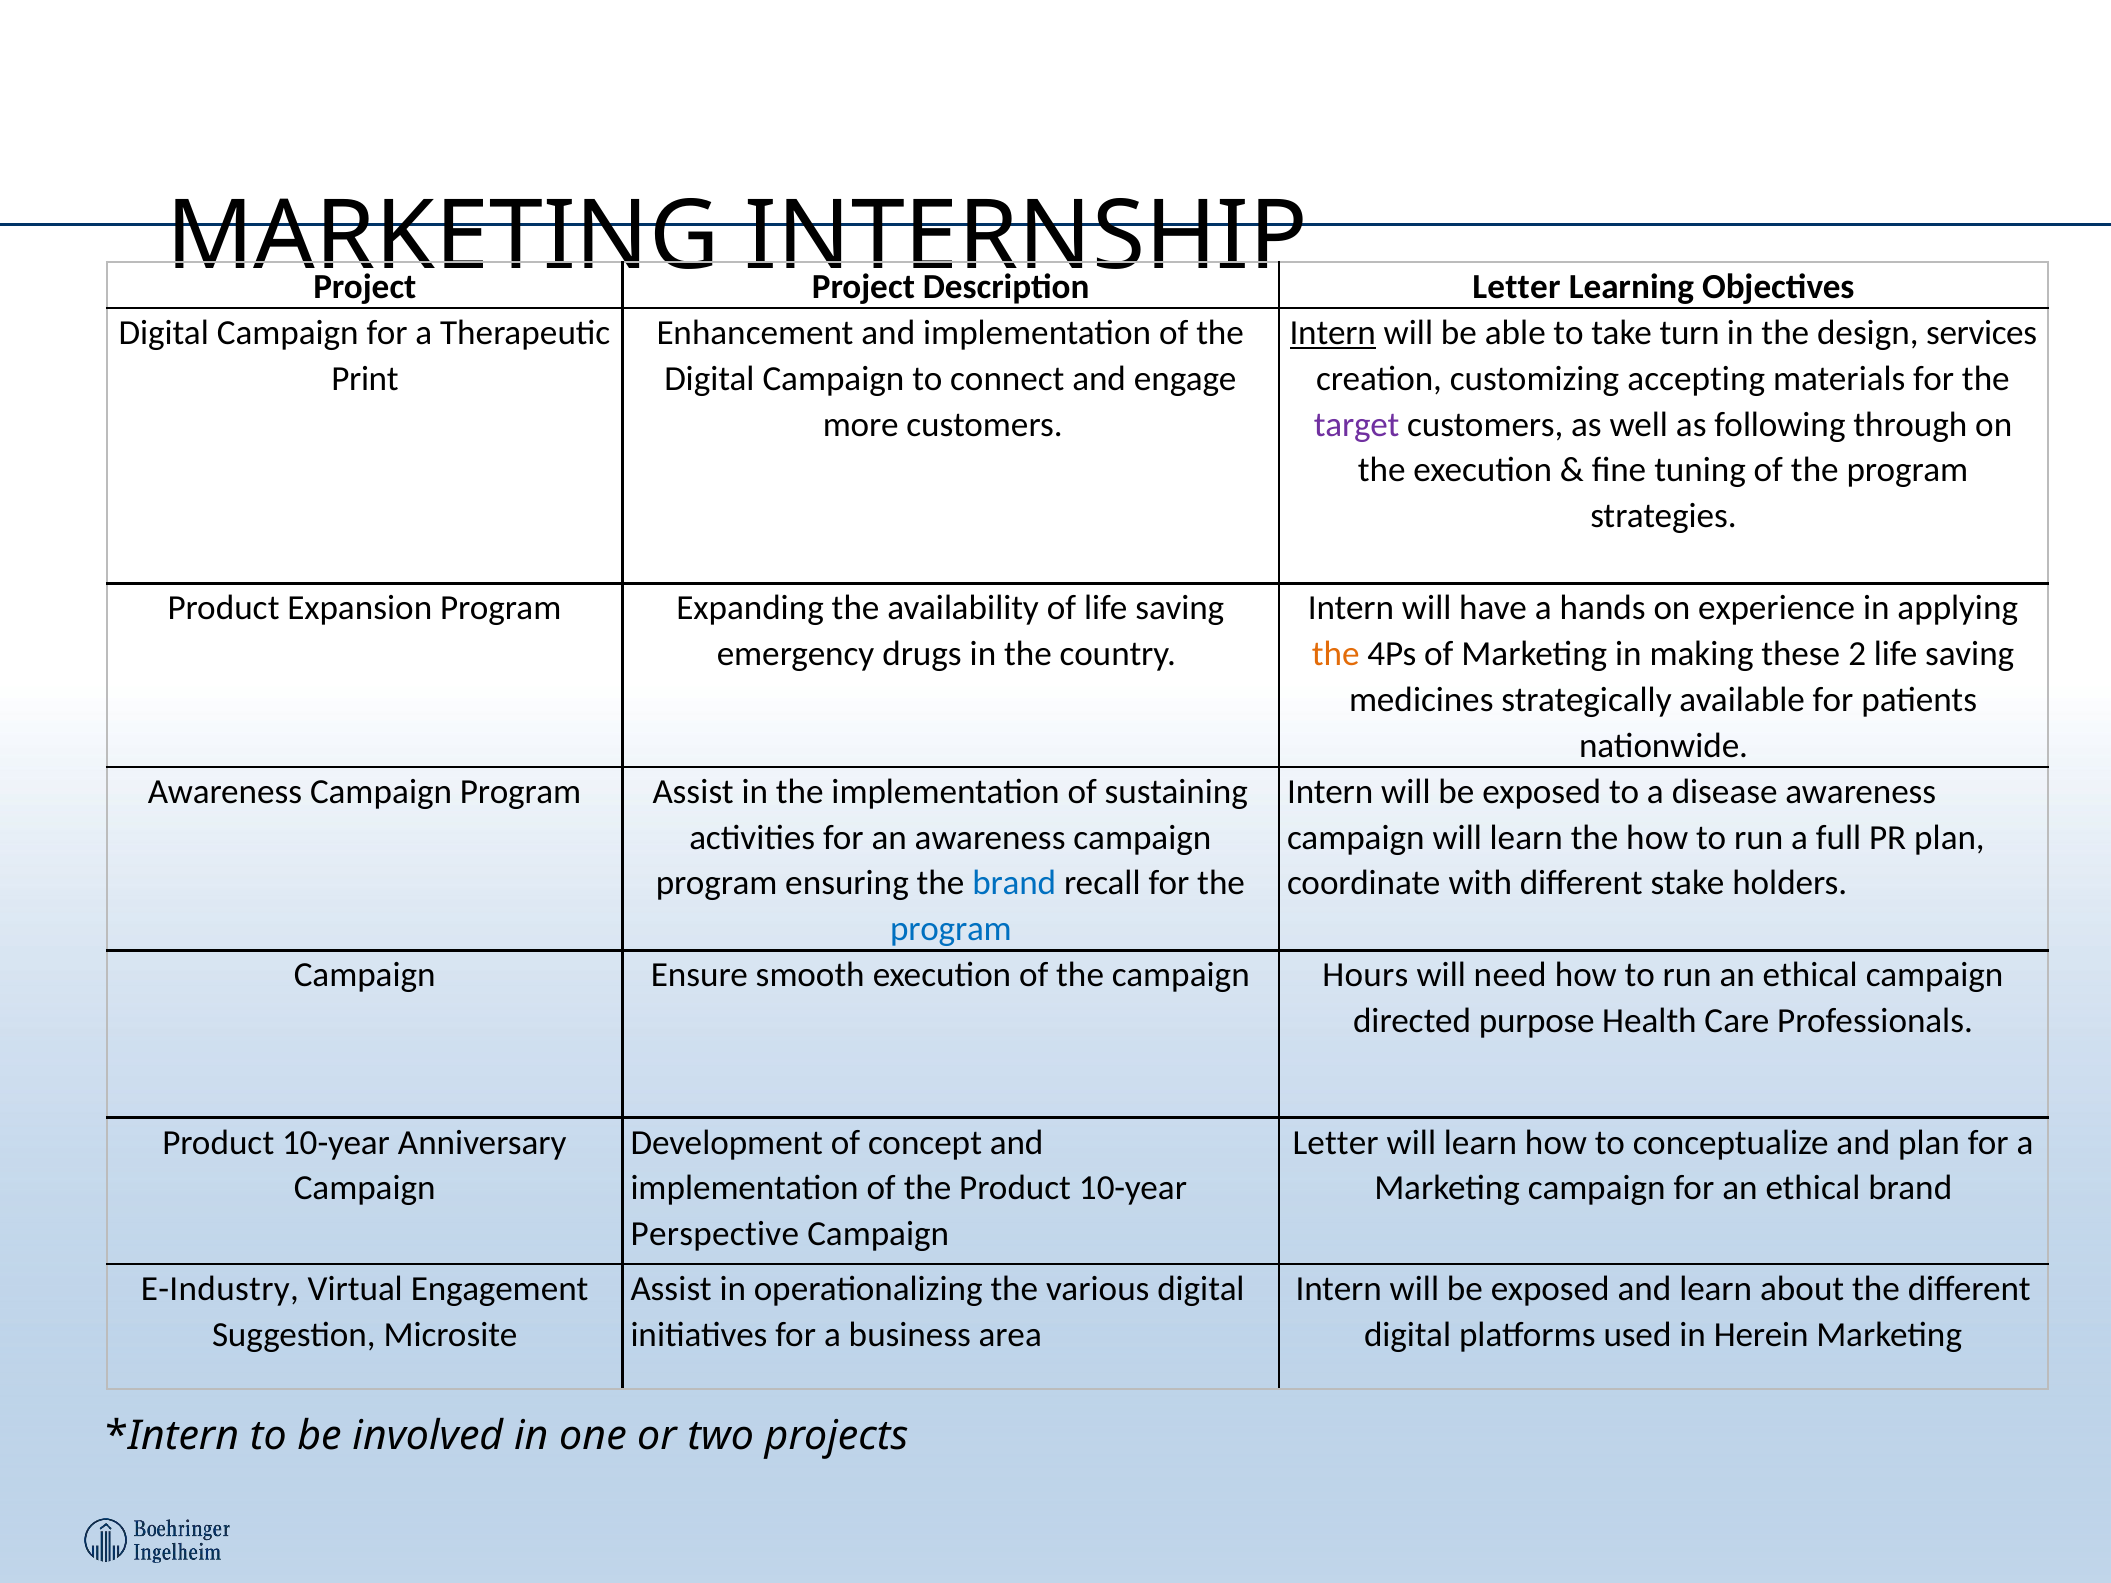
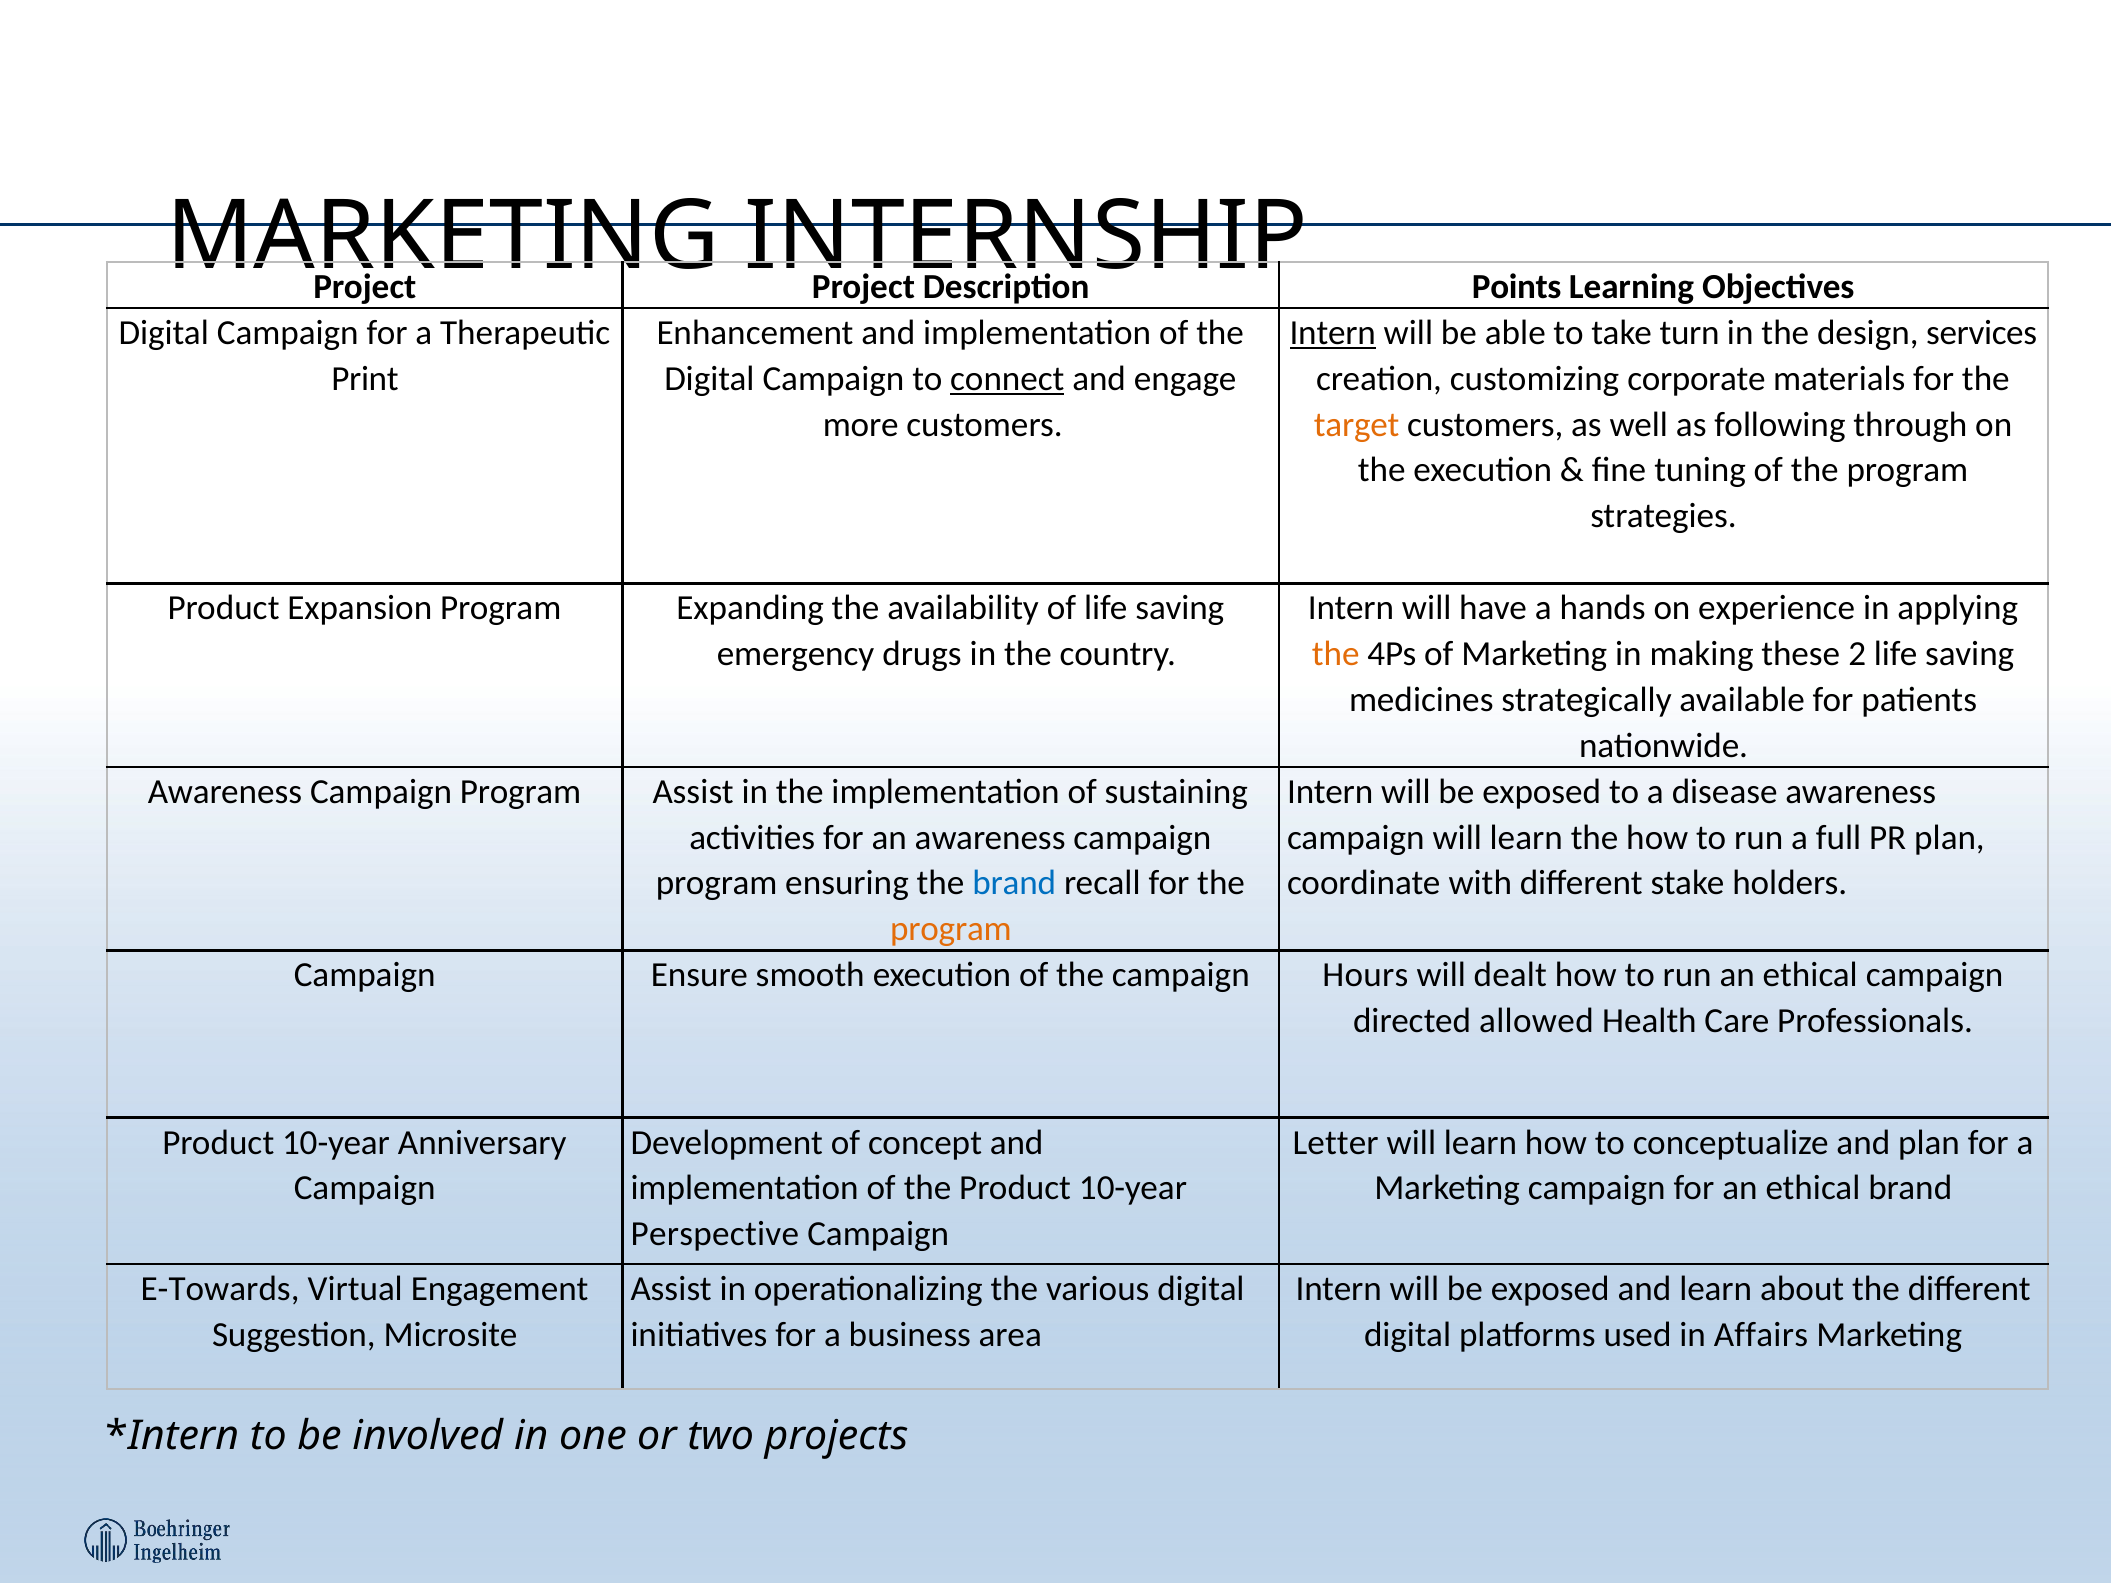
Letter at (1516, 287): Letter -> Points
connect underline: none -> present
accepting: accepting -> corporate
target colour: purple -> orange
program at (951, 929) colour: blue -> orange
need: need -> dealt
purpose: purpose -> allowed
E-Industry: E-Industry -> E-Towards
Herein: Herein -> Affairs
